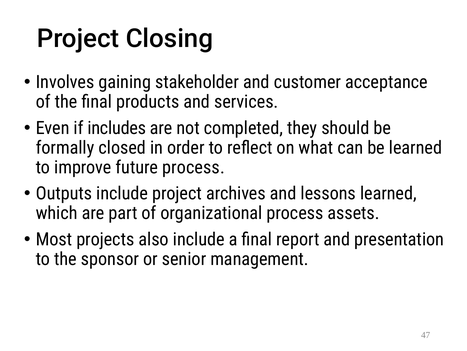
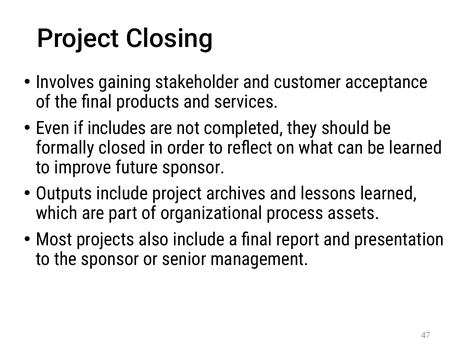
future process: process -> sponsor
